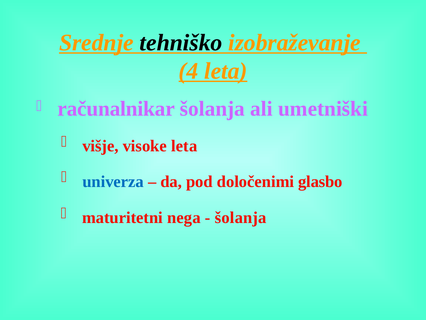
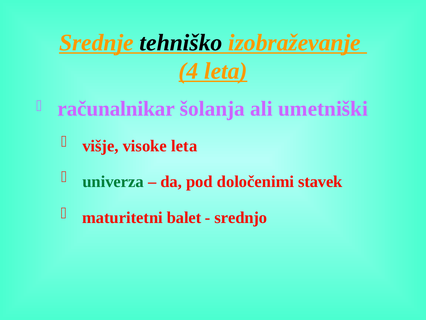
univerza colour: blue -> green
glasbo: glasbo -> stavek
nega: nega -> balet
šolanja at (241, 217): šolanja -> srednjo
